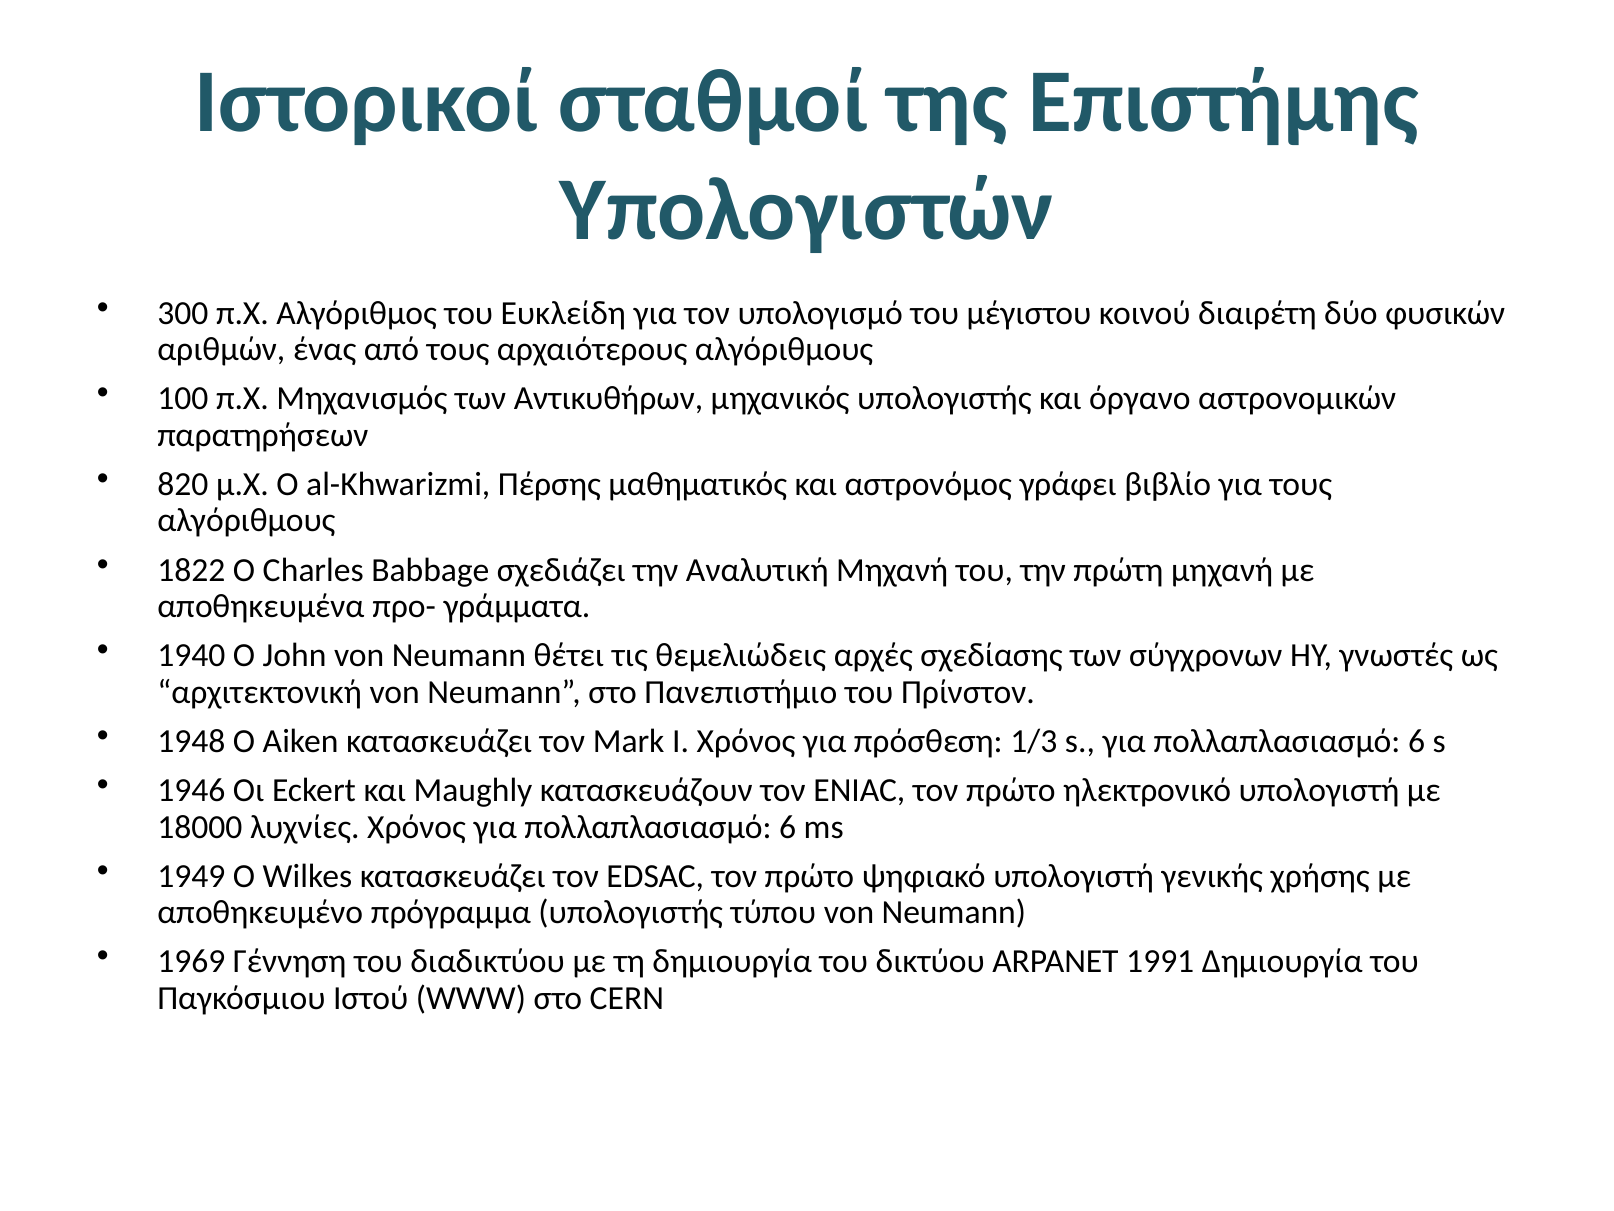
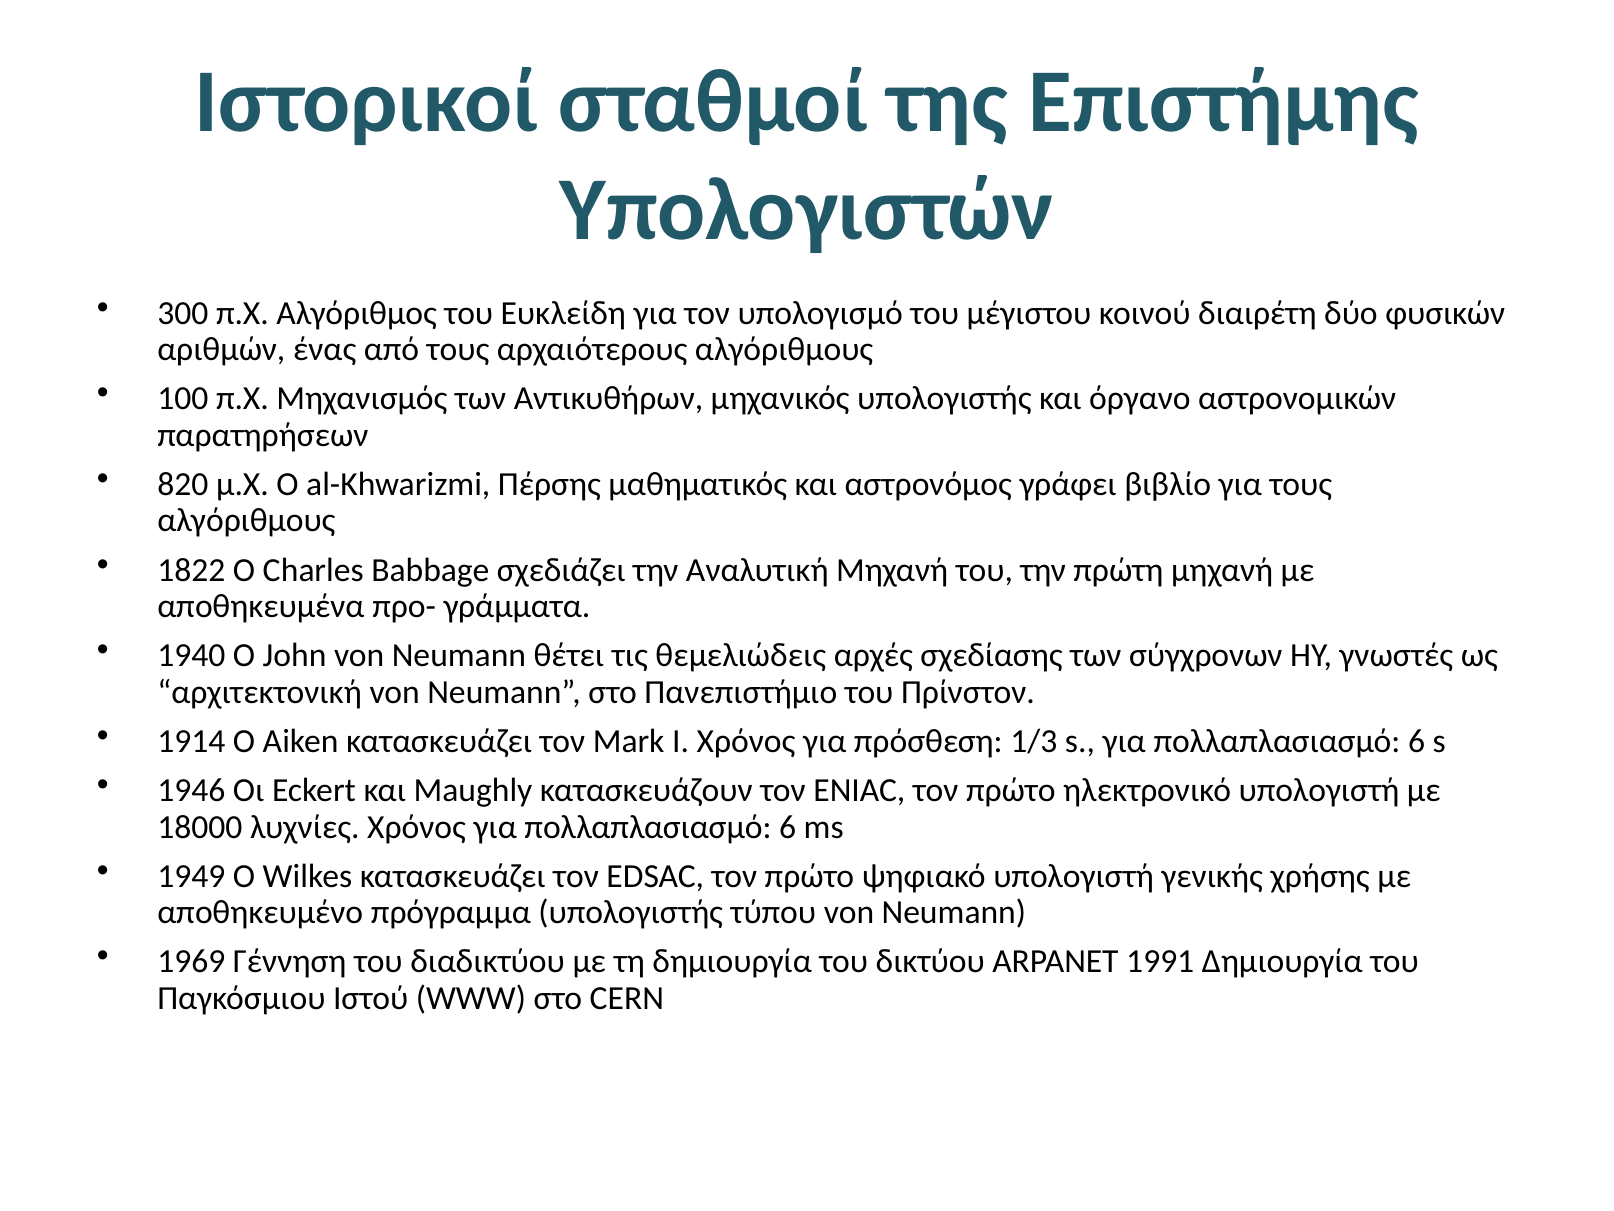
1948: 1948 -> 1914
